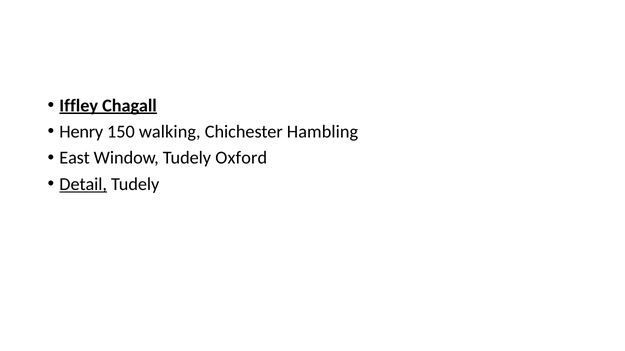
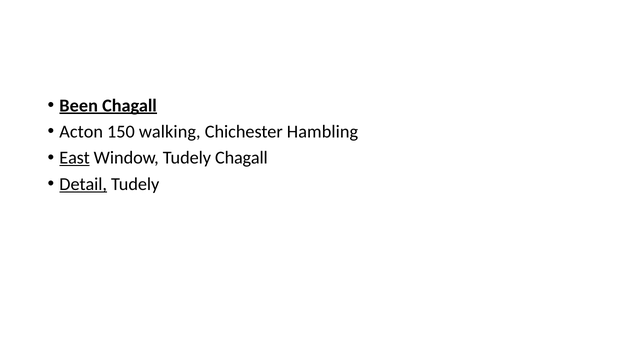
Iffley: Iffley -> Been
Henry: Henry -> Acton
East underline: none -> present
Tudely Oxford: Oxford -> Chagall
